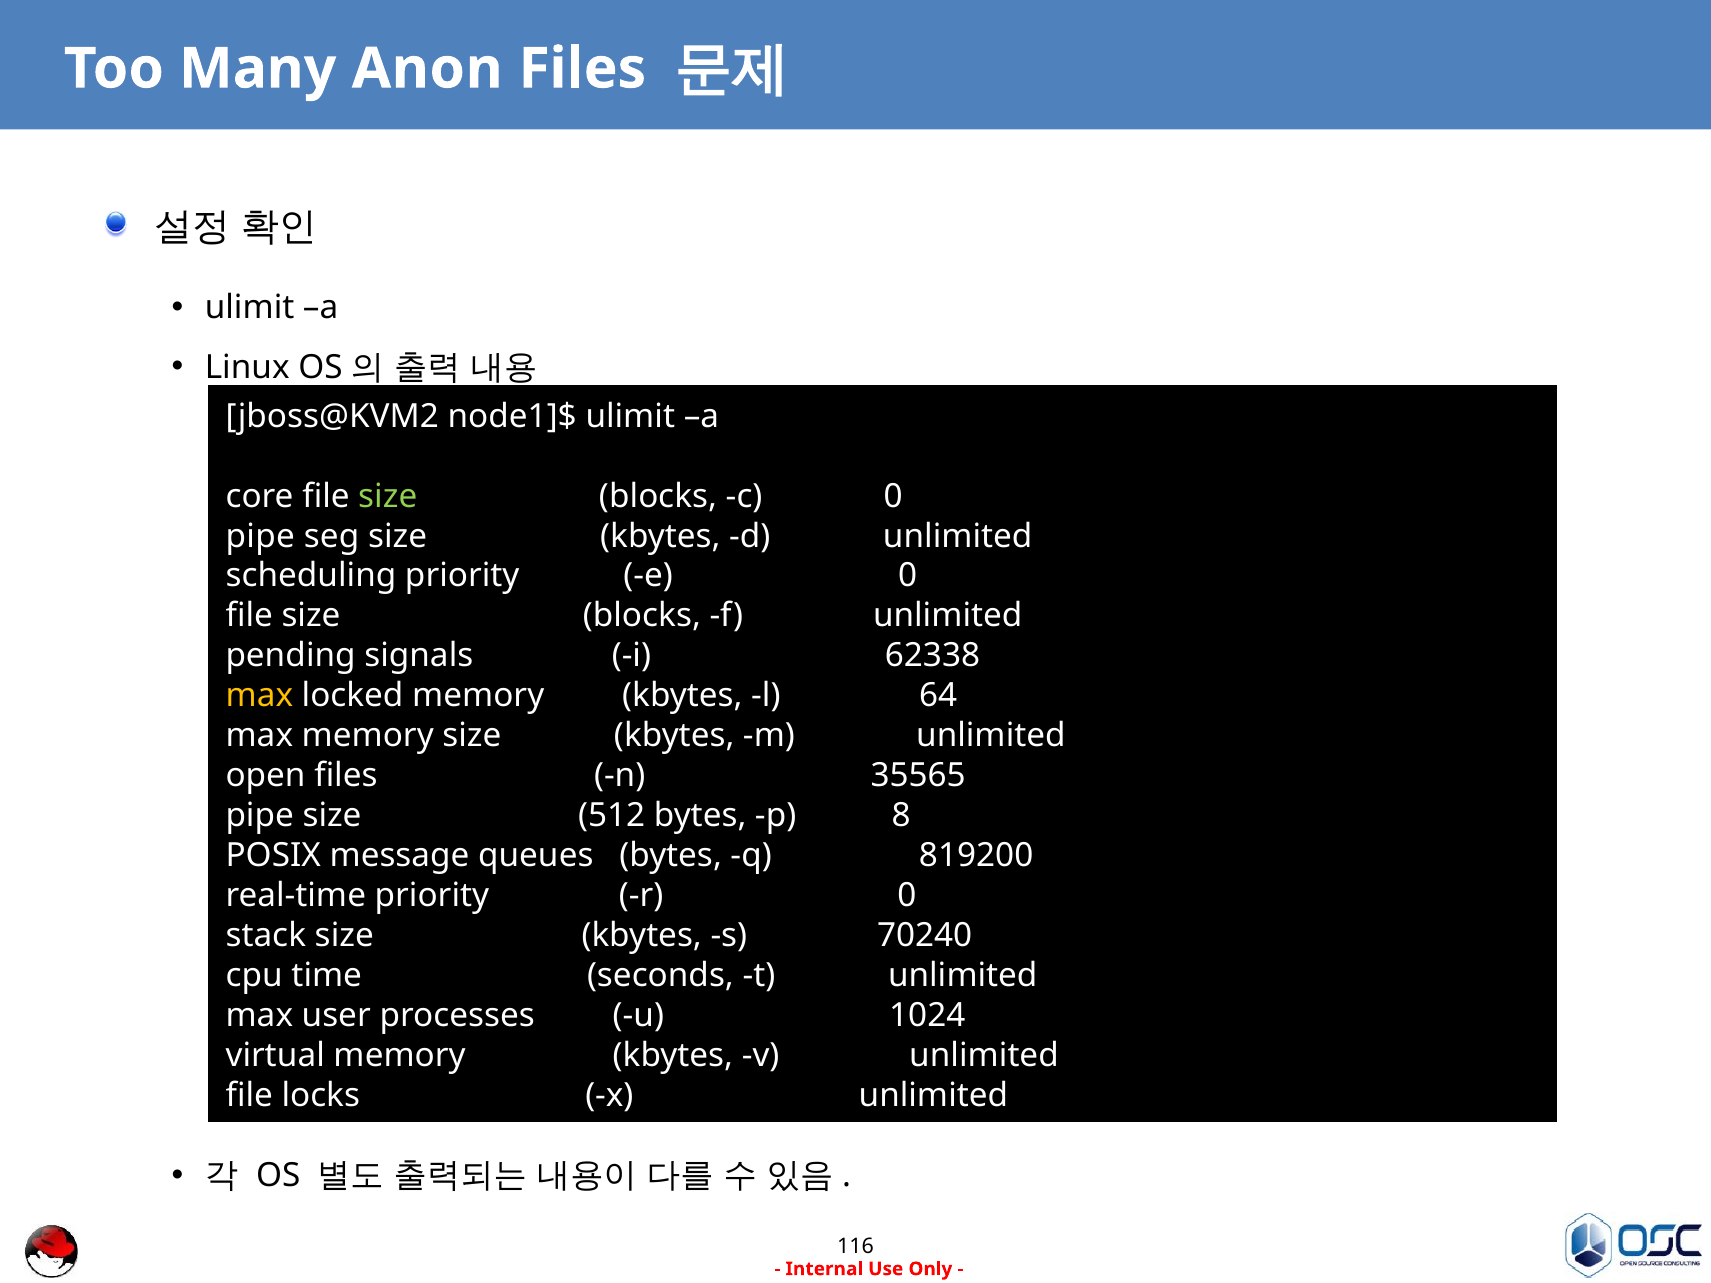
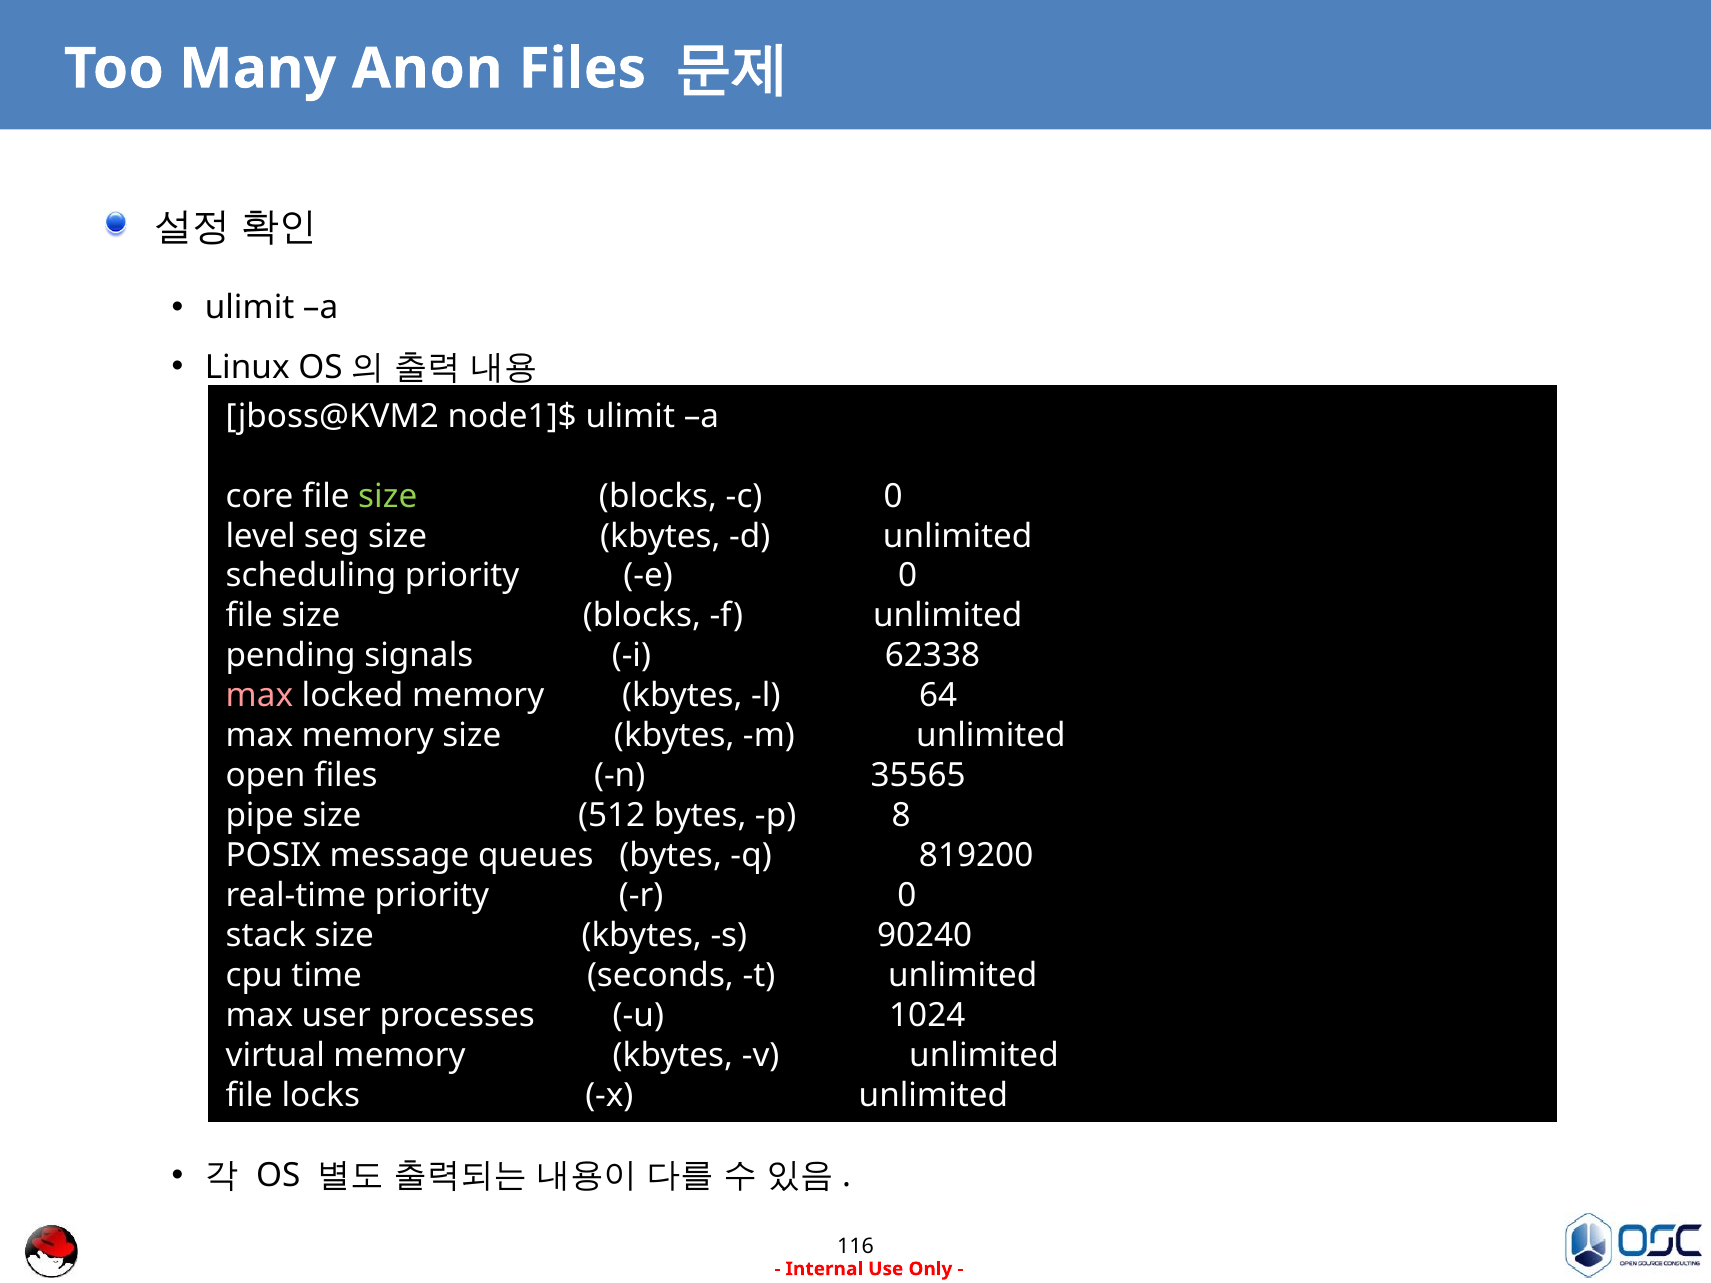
pipe at (260, 536): pipe -> level
max at (259, 696) colour: yellow -> pink
70240: 70240 -> 90240
